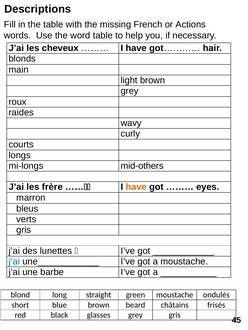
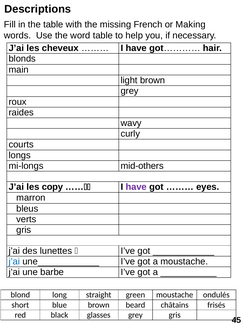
Actions: Actions -> Making
frère: frère -> copy
have at (136, 187) colour: orange -> purple
